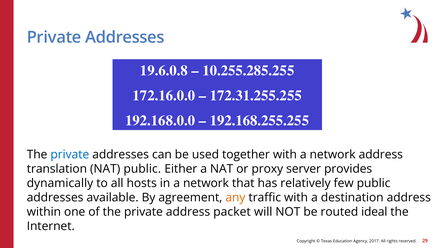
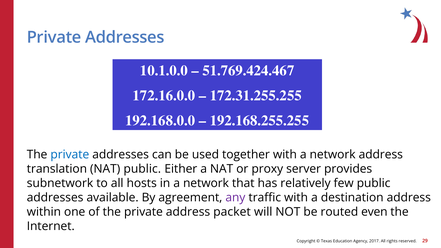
19.6.0.8: 19.6.0.8 -> 10.1.0.0
10.255.285.255: 10.255.285.255 -> 51.769.424.467
dynamically: dynamically -> subnetwork
any colour: orange -> purple
ideal: ideal -> even
